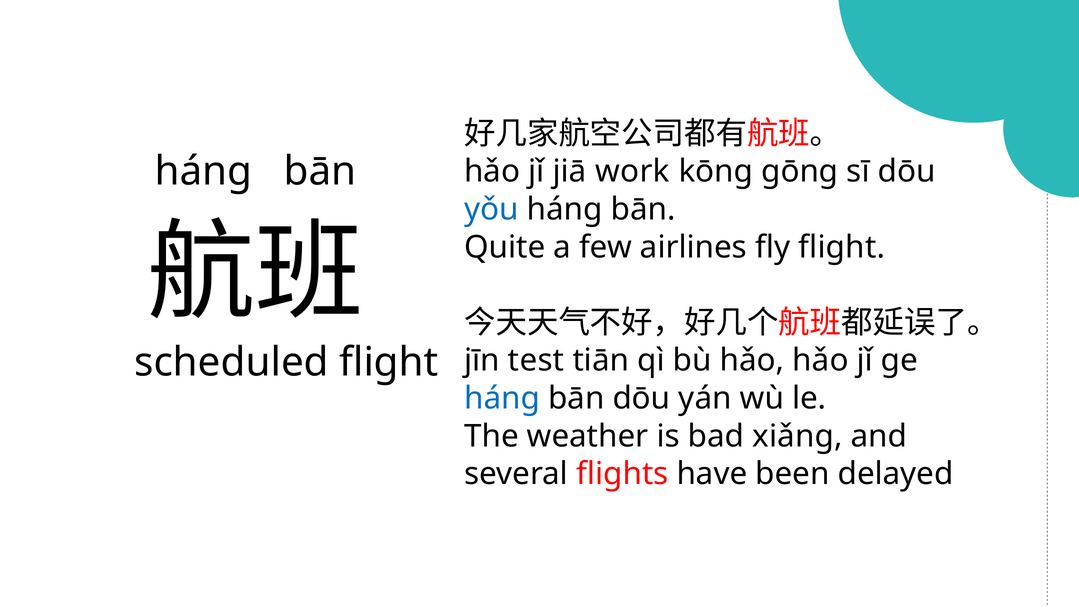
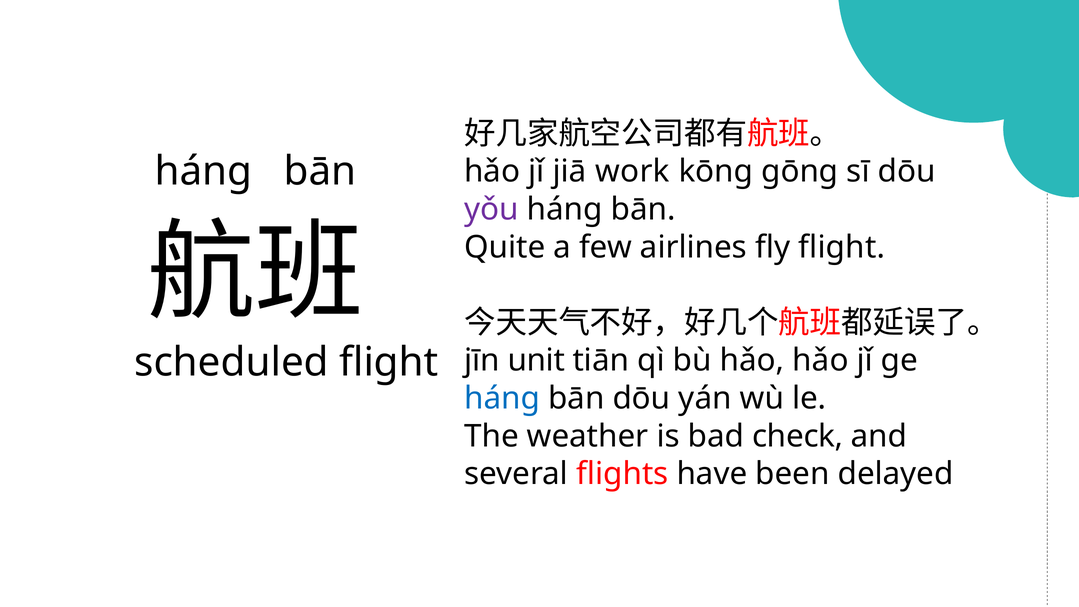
yǒu colour: blue -> purple
test: test -> unit
xiǎng: xiǎng -> check
